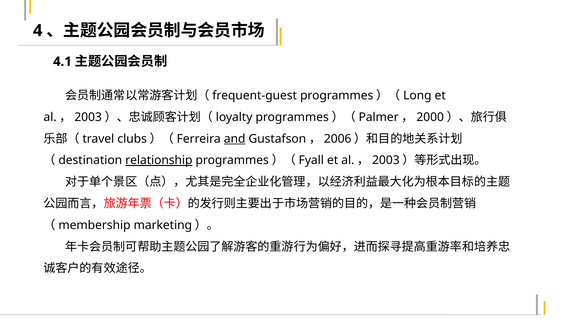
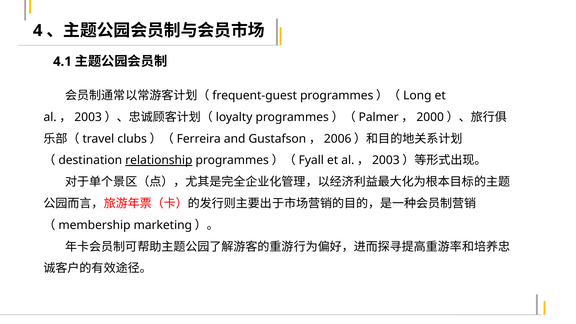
and underline: present -> none
